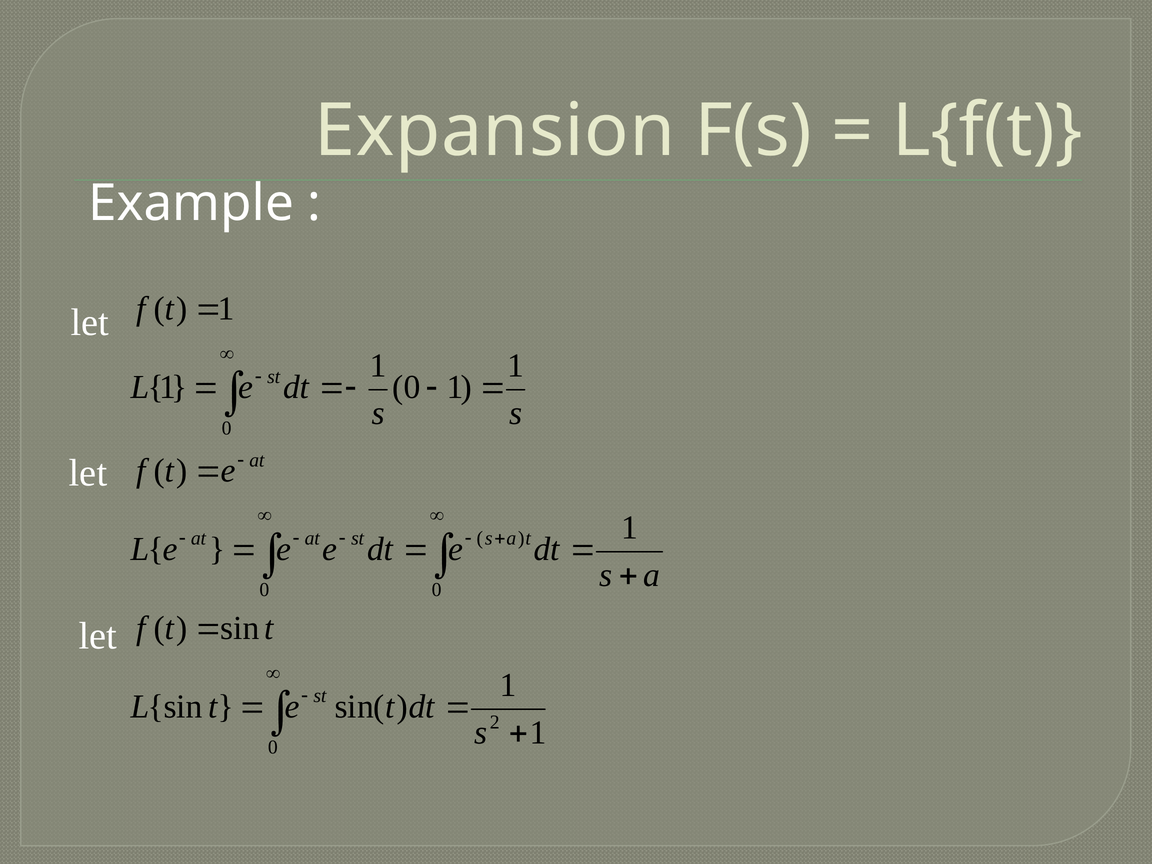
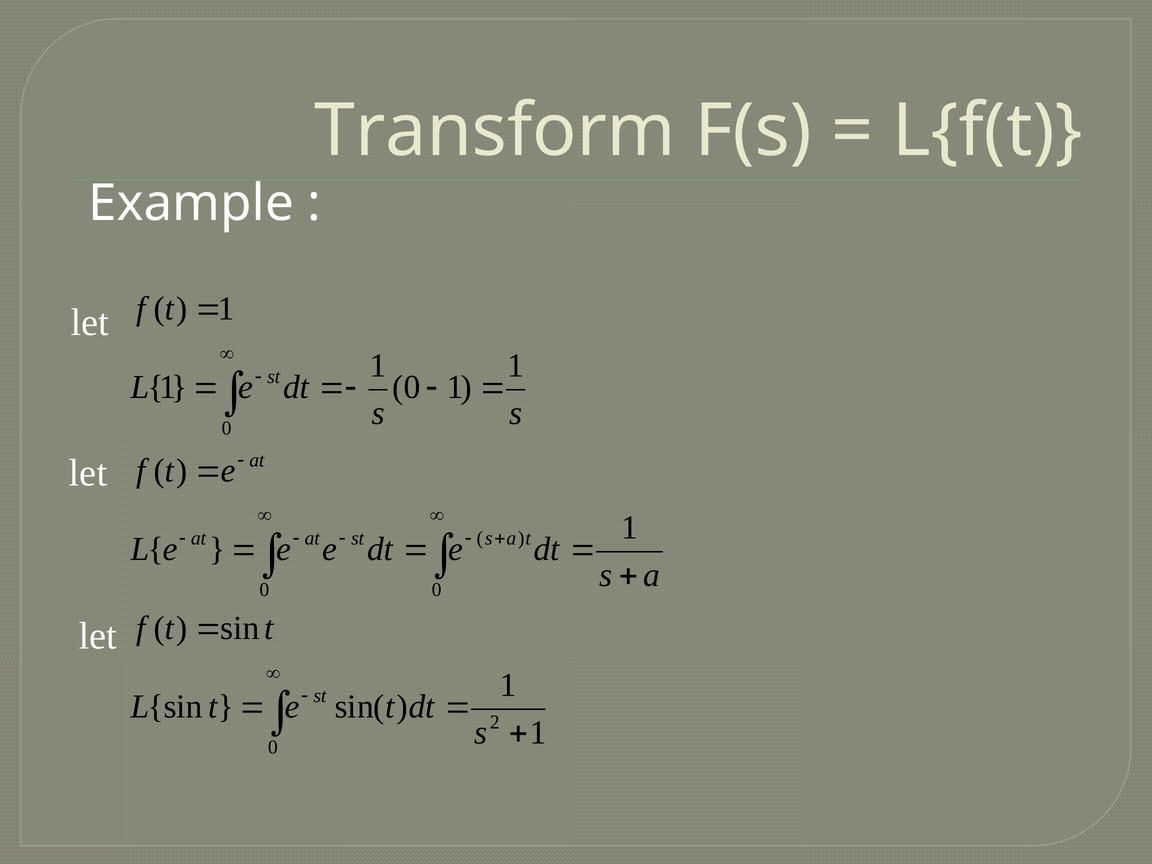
Expansion: Expansion -> Transform
